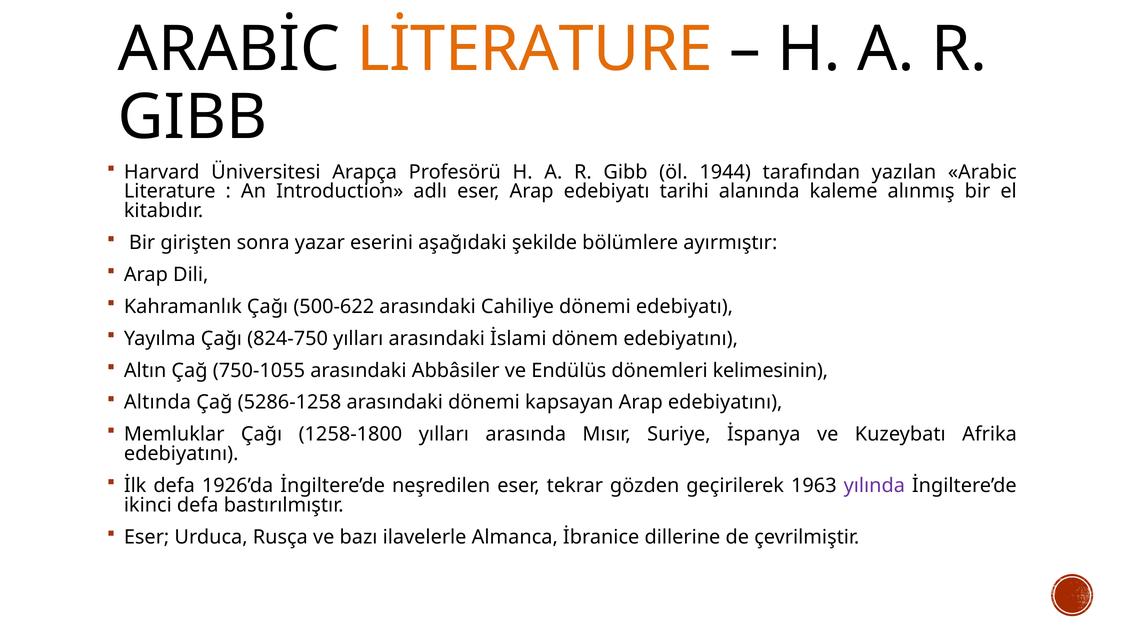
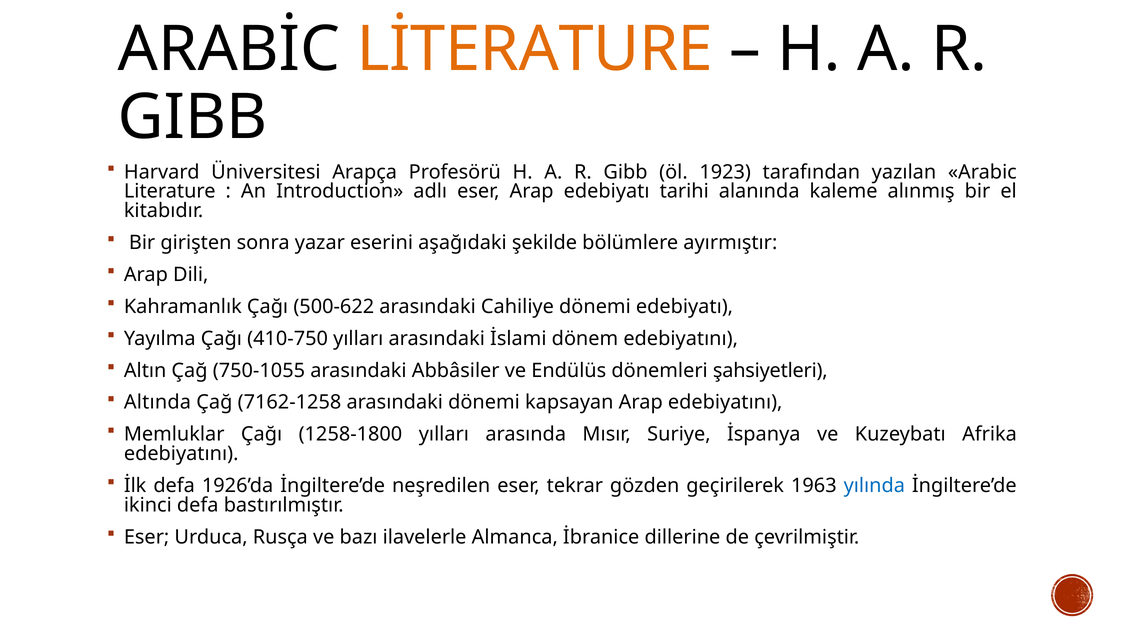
1944: 1944 -> 1923
824-750: 824-750 -> 410-750
kelimesinin: kelimesinin -> şahsiyetleri
5286-1258: 5286-1258 -> 7162-1258
yılında colour: purple -> blue
